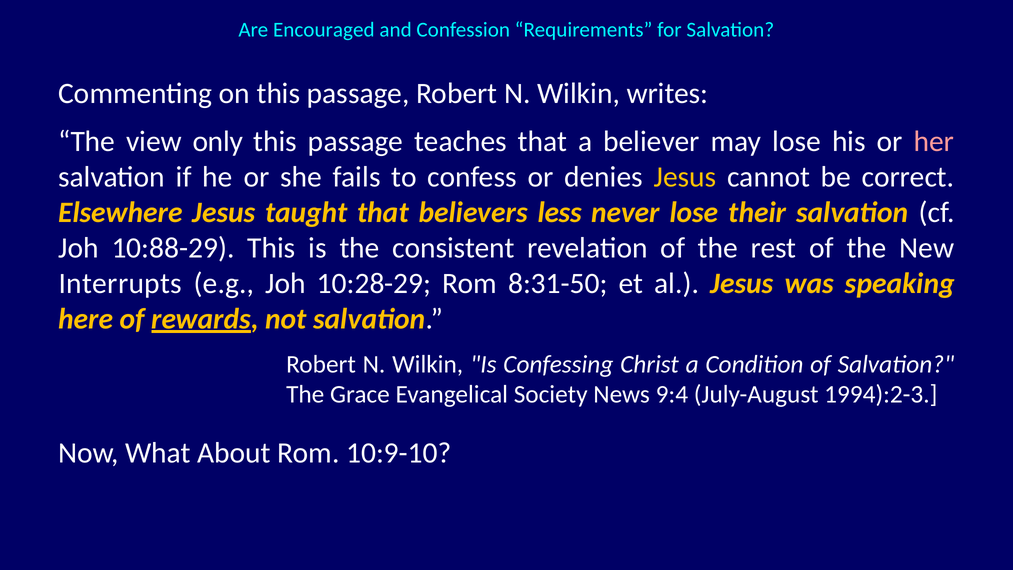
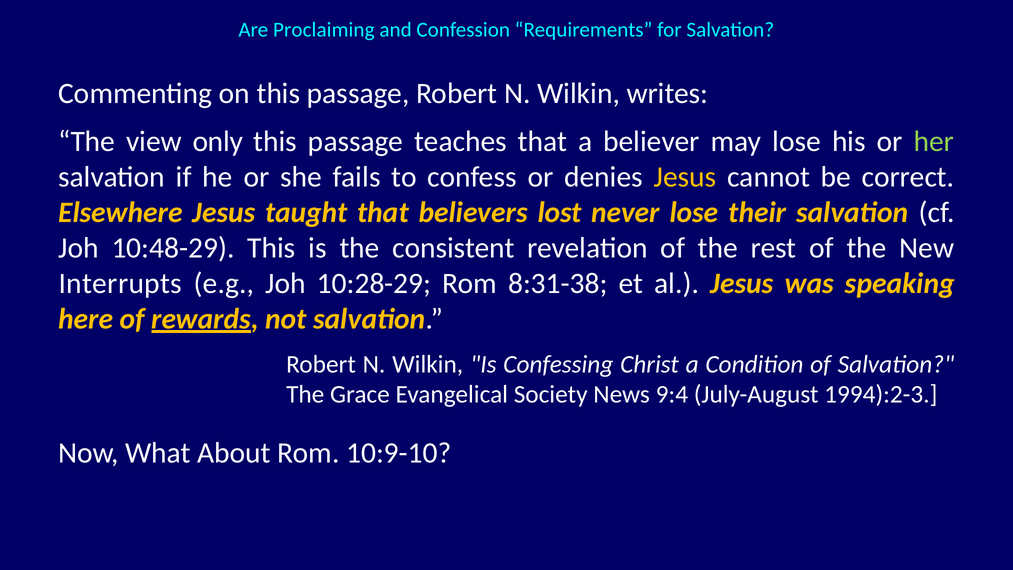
Encouraged: Encouraged -> Proclaiming
her colour: pink -> light green
less: less -> lost
10:88-29: 10:88-29 -> 10:48-29
8:31-50: 8:31-50 -> 8:31-38
